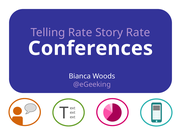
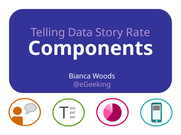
Telling Rate: Rate -> Data
Conferences: Conferences -> Components
